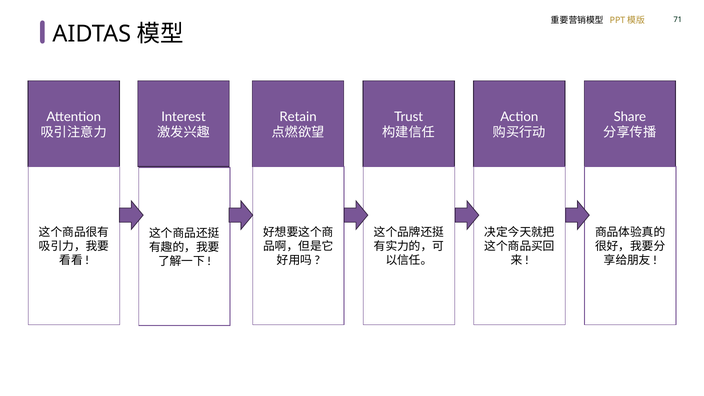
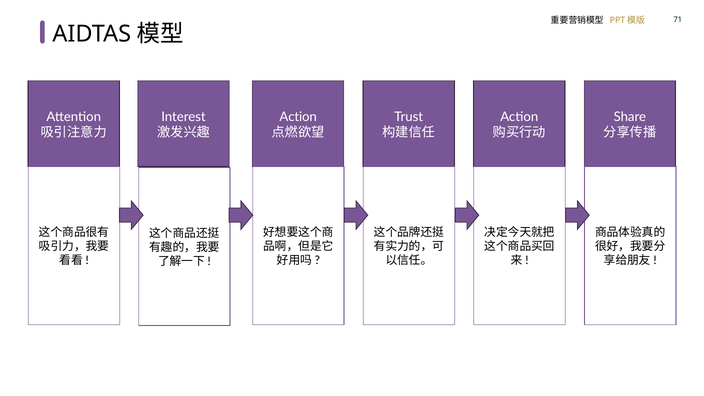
Retain at (298, 117): Retain -> Action
